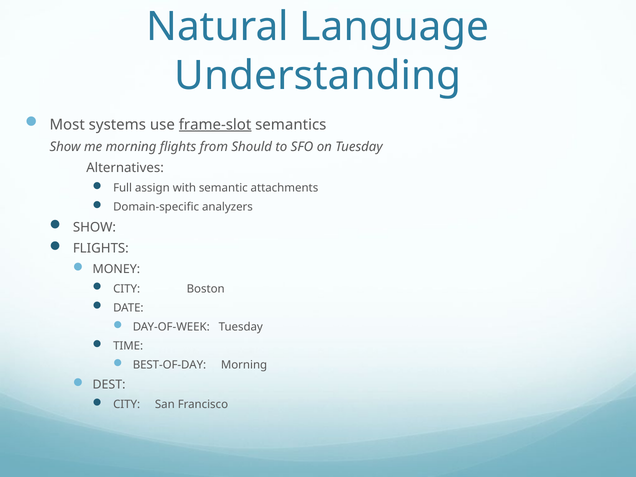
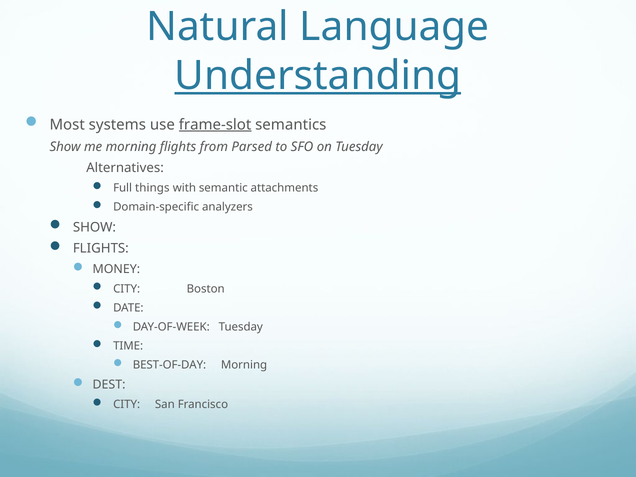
Understanding underline: none -> present
Should: Should -> Parsed
assign: assign -> things
